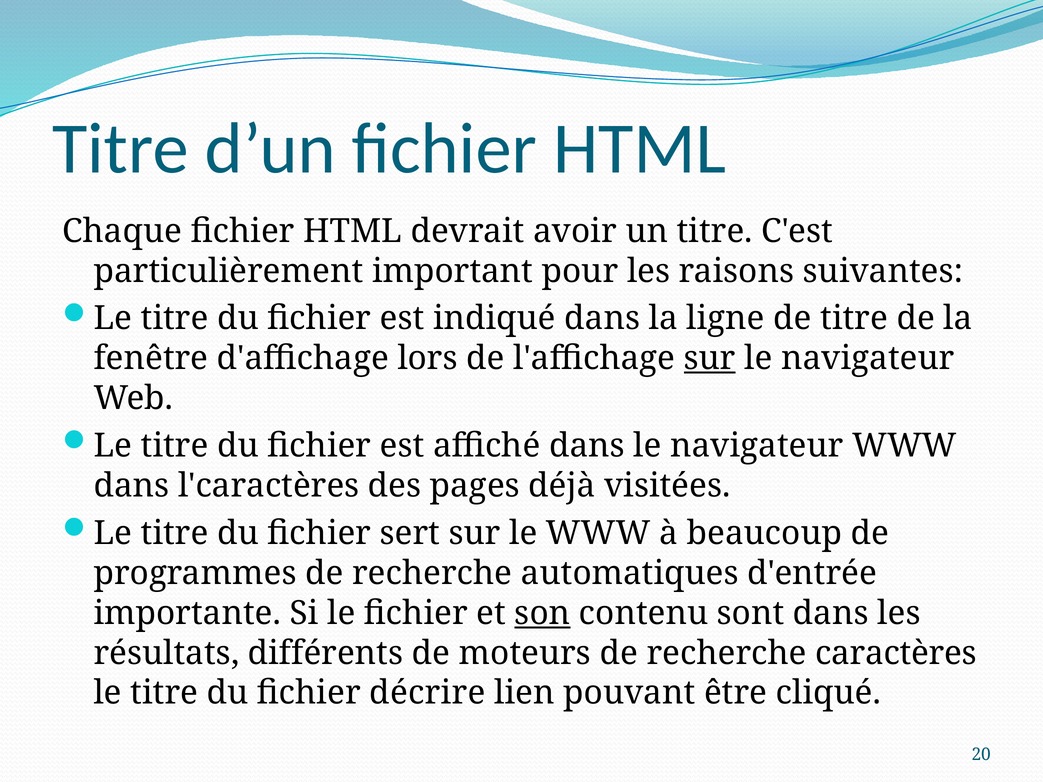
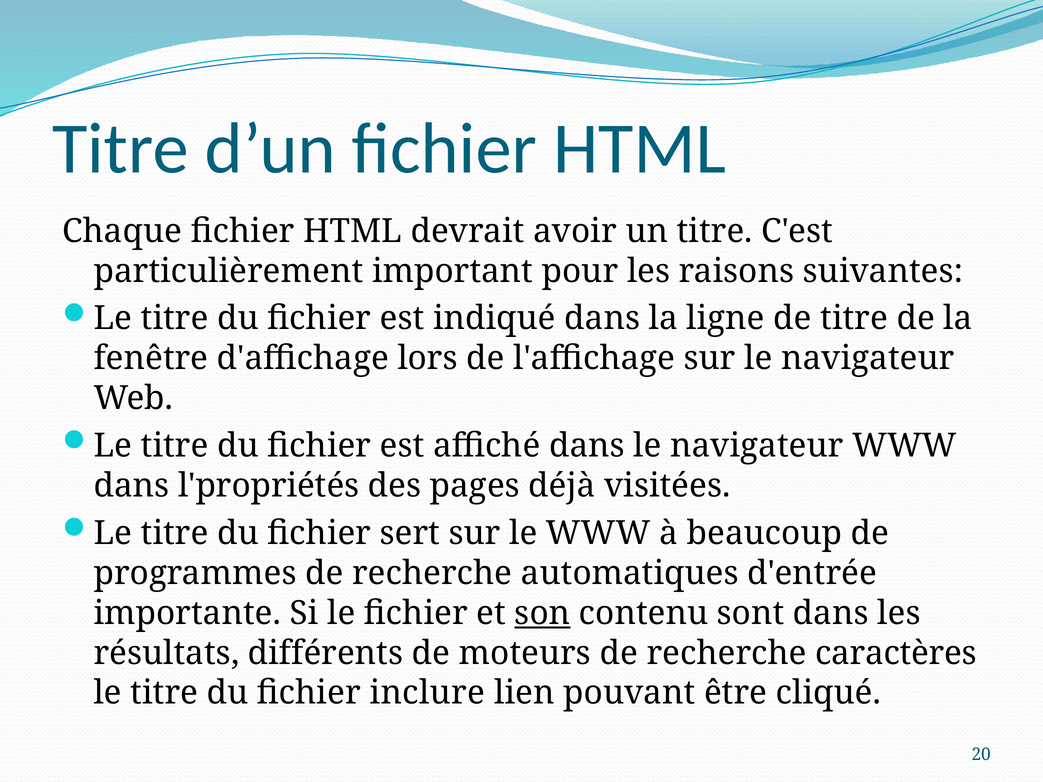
sur at (710, 359) underline: present -> none
l'caractères: l'caractères -> l'propriétés
décrire: décrire -> inclure
